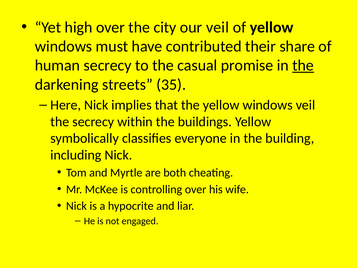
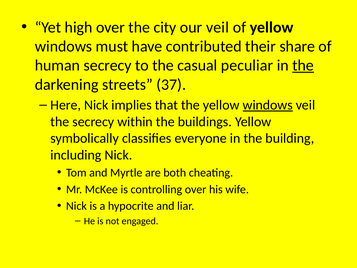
promise: promise -> peculiar
35: 35 -> 37
windows at (268, 105) underline: none -> present
